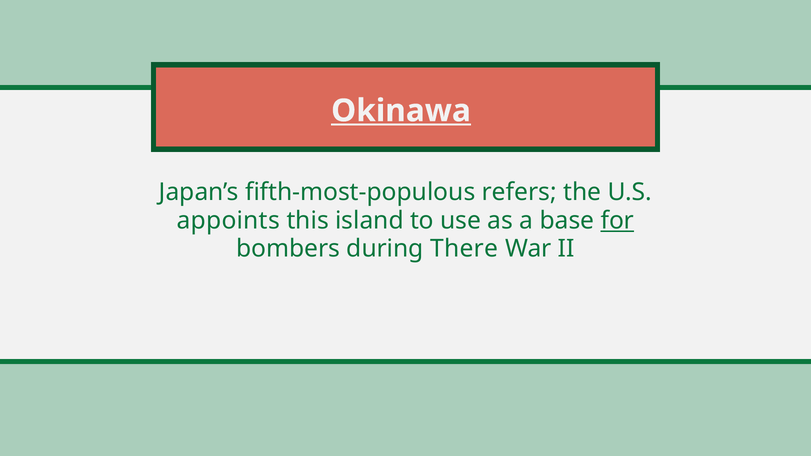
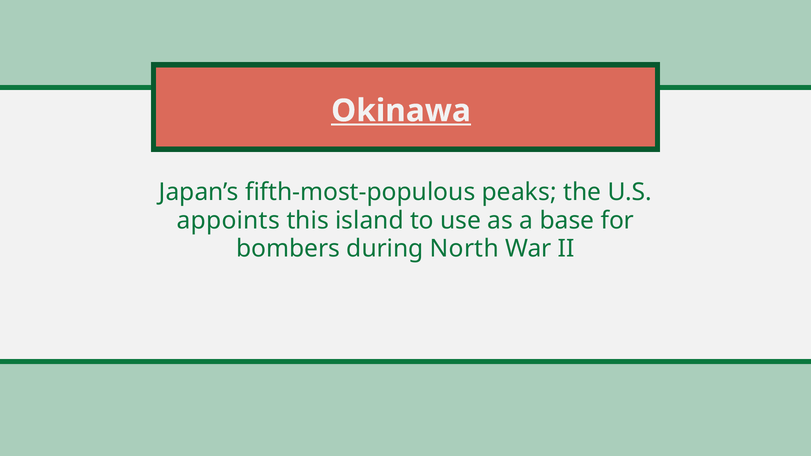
refers: refers -> peaks
for underline: present -> none
There: There -> North
